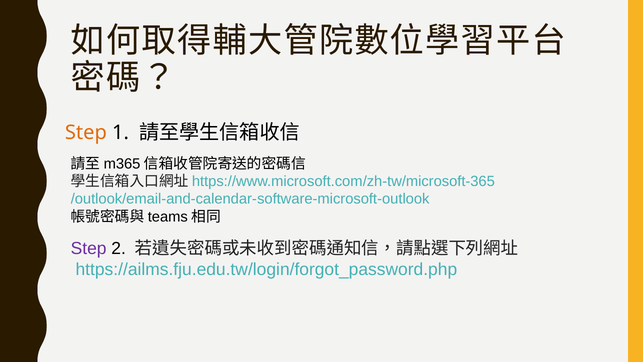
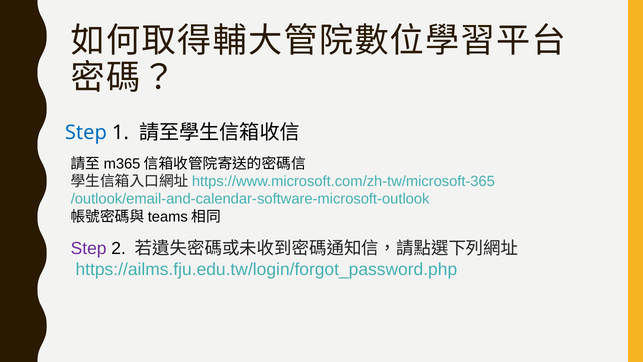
Step at (86, 132) colour: orange -> blue
